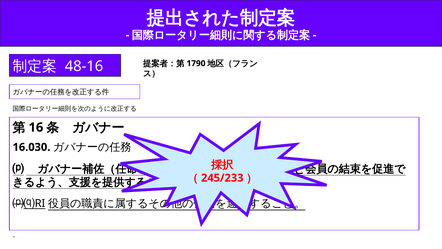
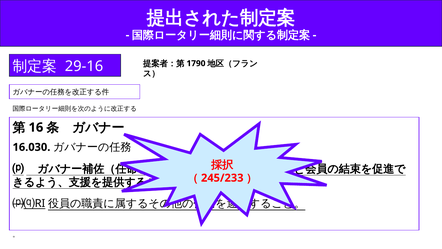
48-16: 48-16 -> 29-16
